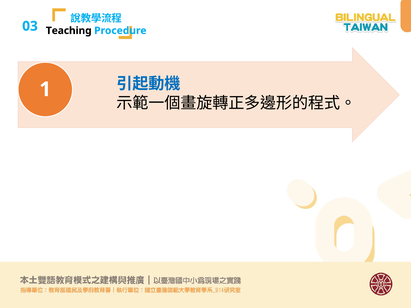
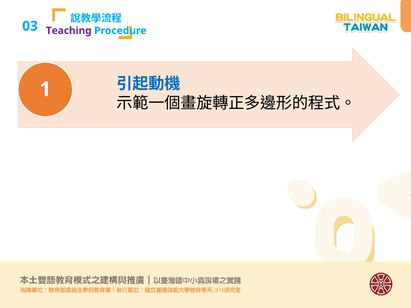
Teaching colour: black -> purple
